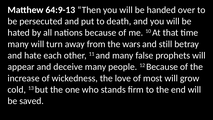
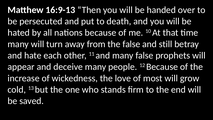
64:9-13: 64:9-13 -> 16:9-13
the wars: wars -> false
